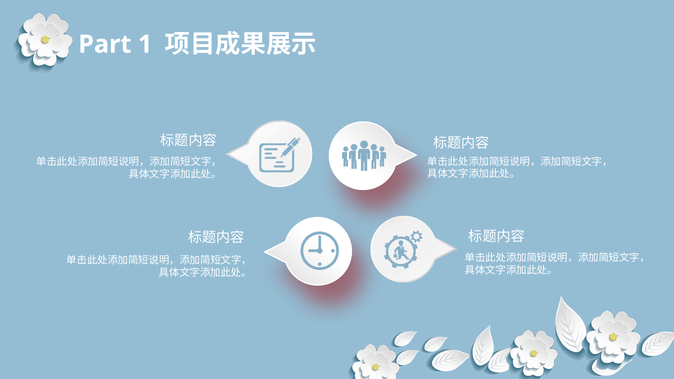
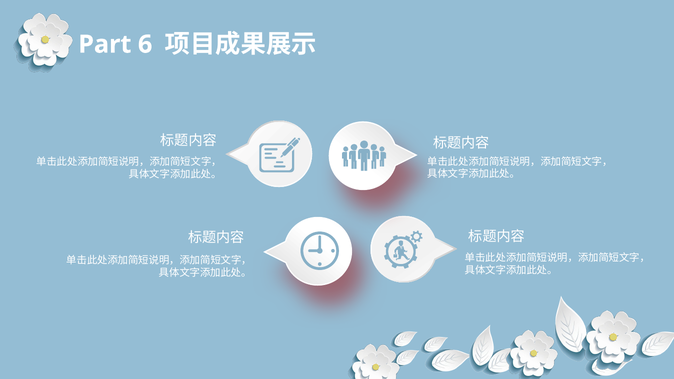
1: 1 -> 6
